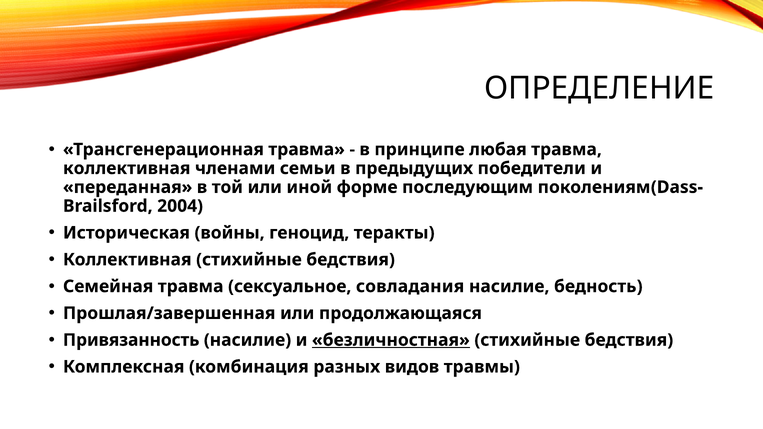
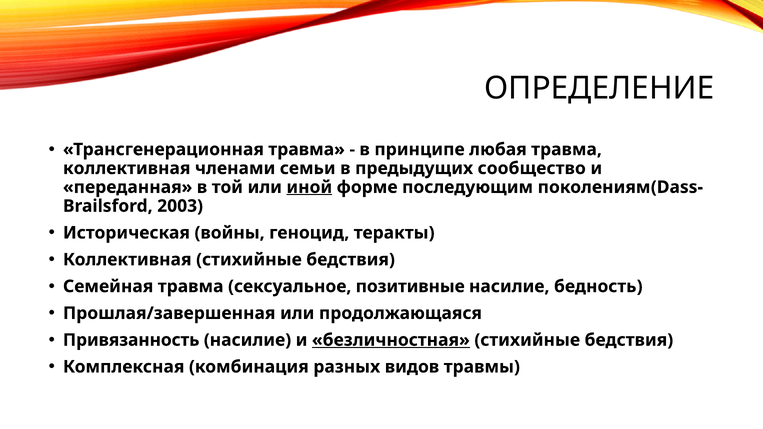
победители: победители -> сообщество
иной underline: none -> present
2004: 2004 -> 2003
совладания: совладания -> позитивные
